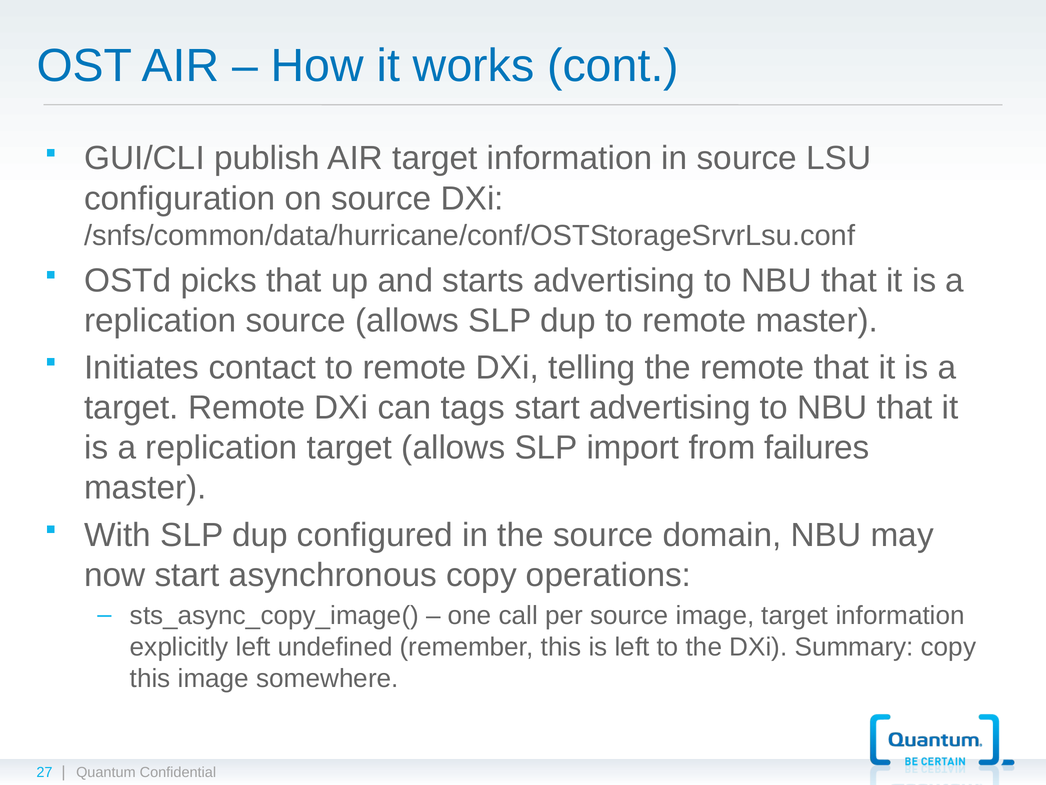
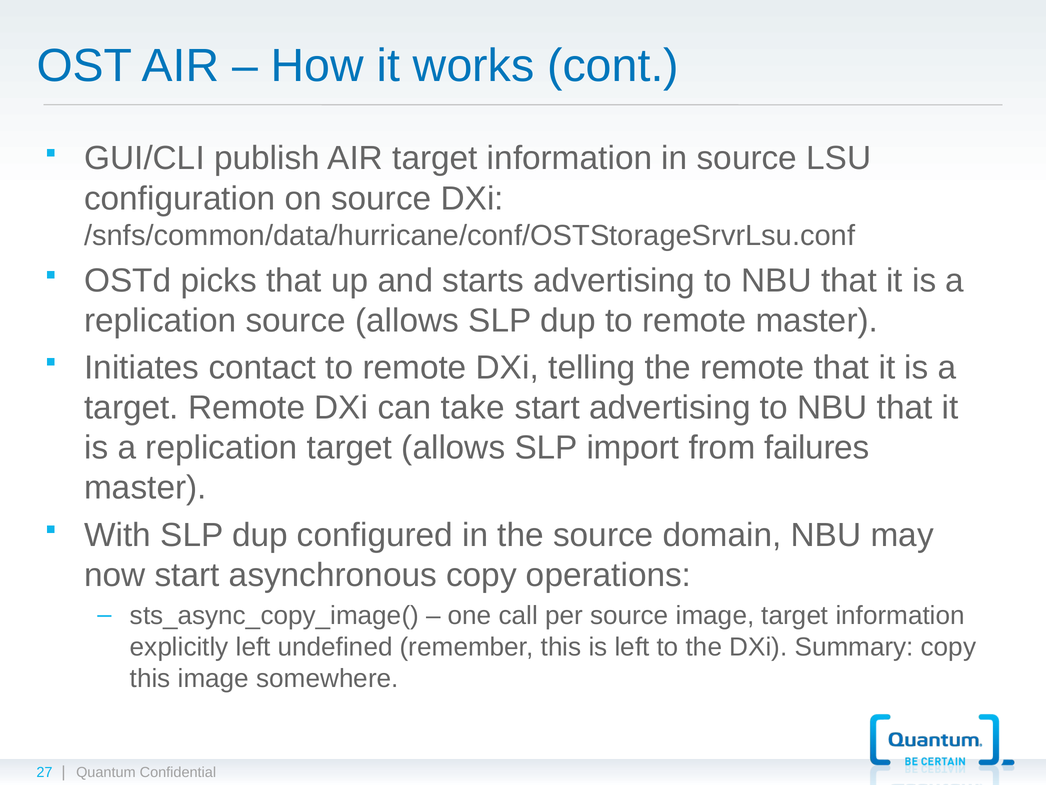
tags: tags -> take
